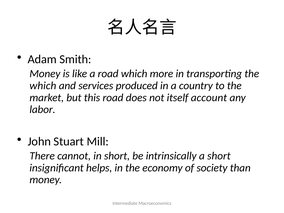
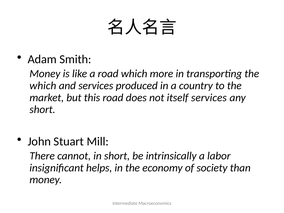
itself account: account -> services
labor at (42, 110): labor -> short
a short: short -> labor
